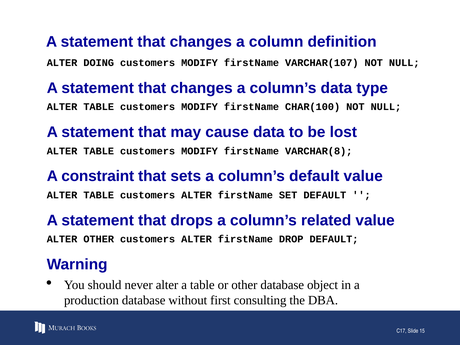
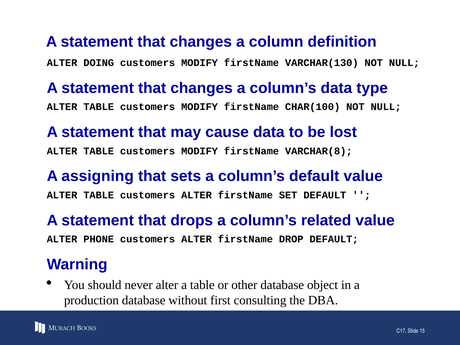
VARCHAR(107: VARCHAR(107 -> VARCHAR(130
constraint: constraint -> assigning
ALTER OTHER: OTHER -> PHONE
